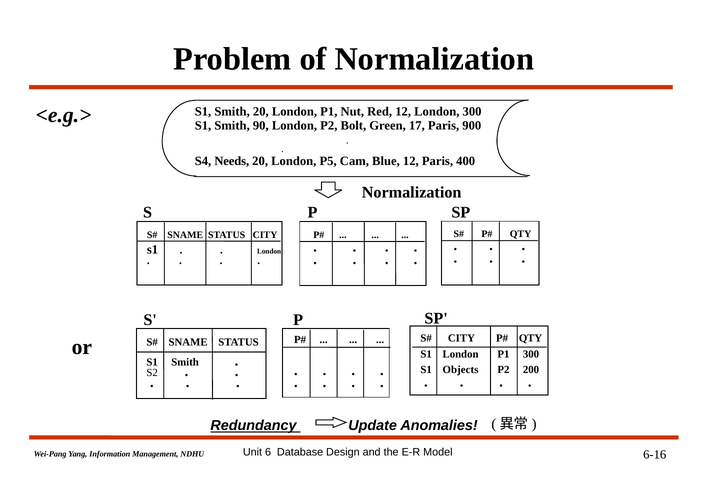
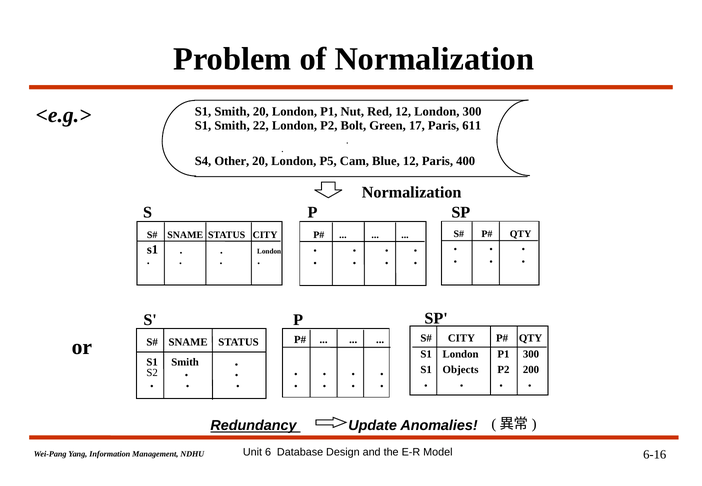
90: 90 -> 22
900: 900 -> 611
Needs: Needs -> Other
